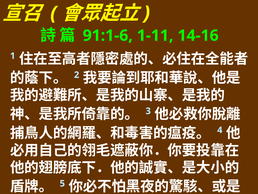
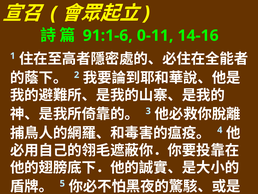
1-11: 1-11 -> 0-11
